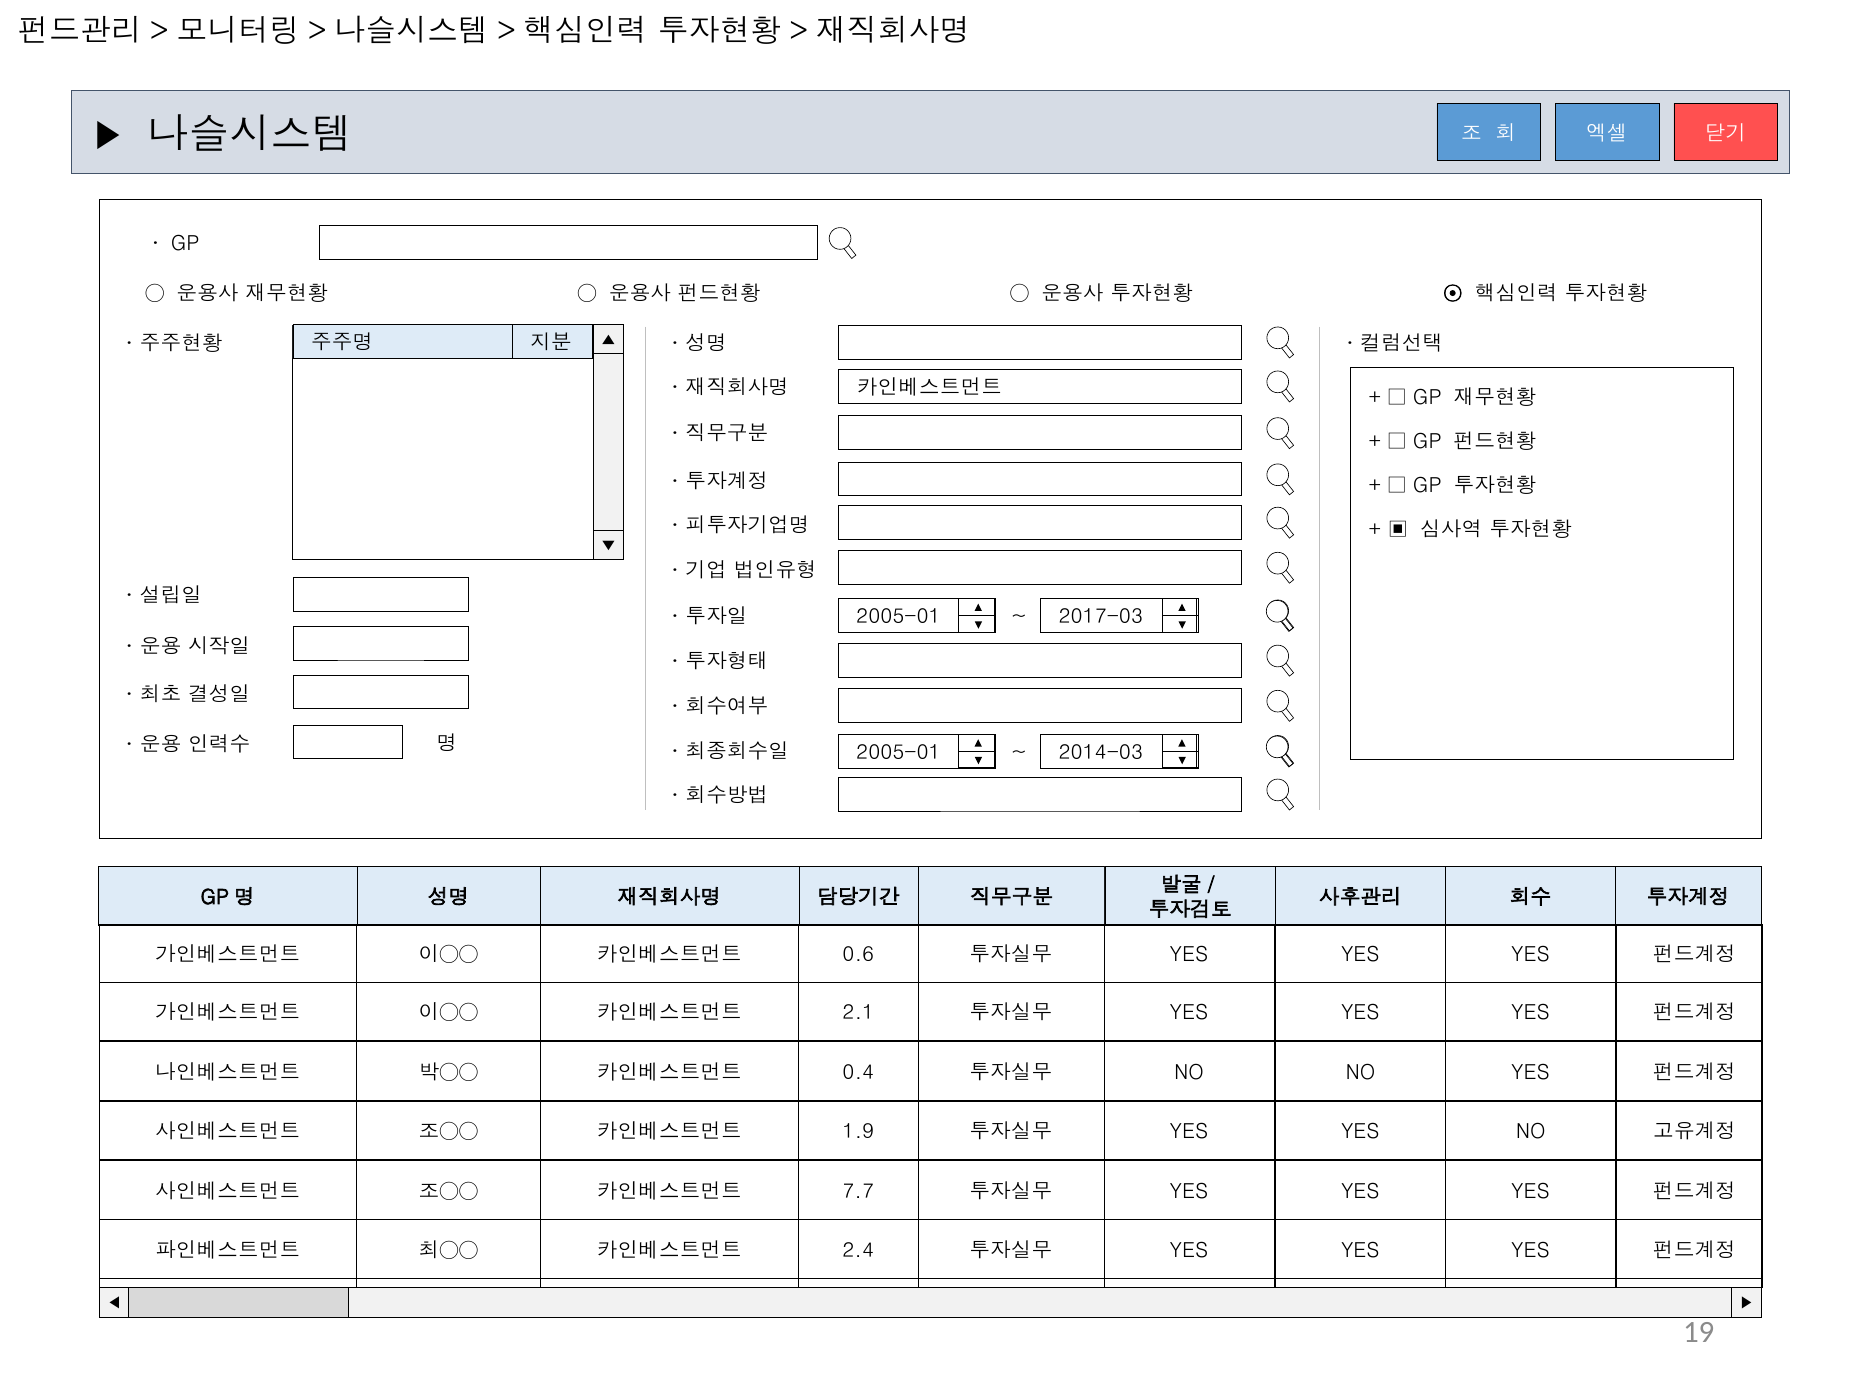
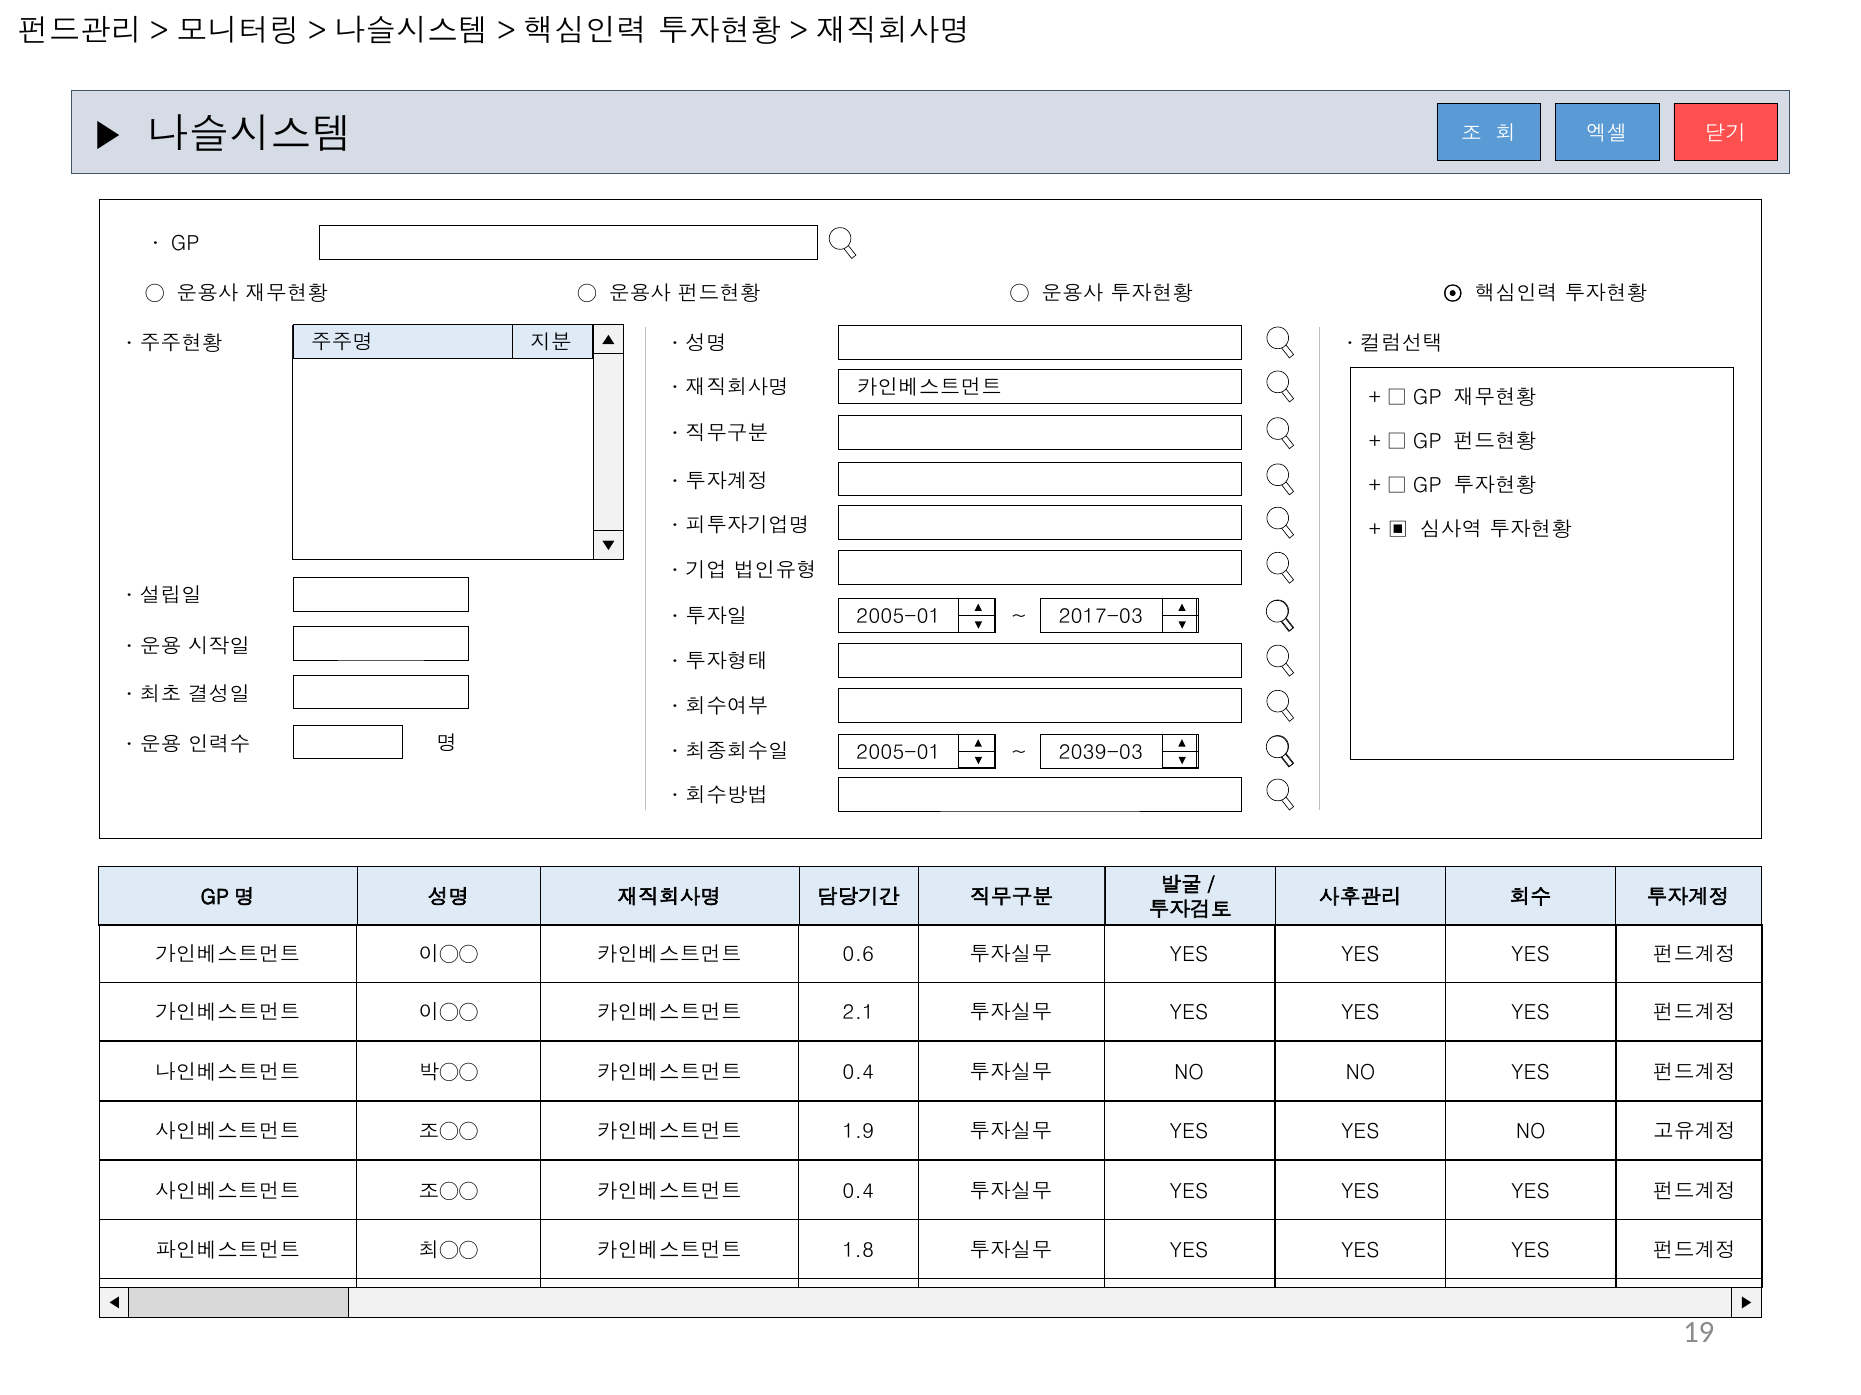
2014-03: 2014-03 -> 2039-03
7.7 at (858, 1192): 7.7 -> 0.4
2.4: 2.4 -> 1.8
